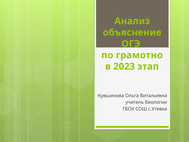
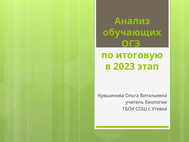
объяснение: объяснение -> обучающих
грамотно: грамотно -> итоговую
